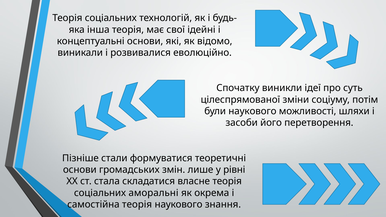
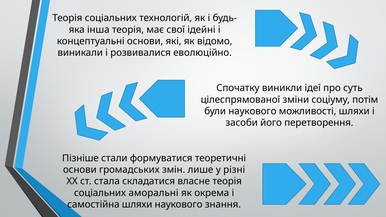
рівні: рівні -> різні
самостійна теорія: теорія -> шляхи
